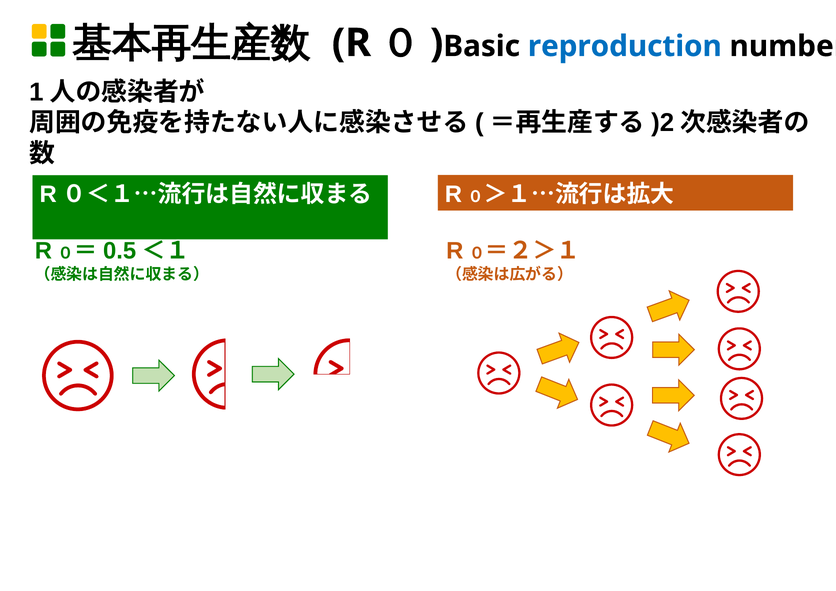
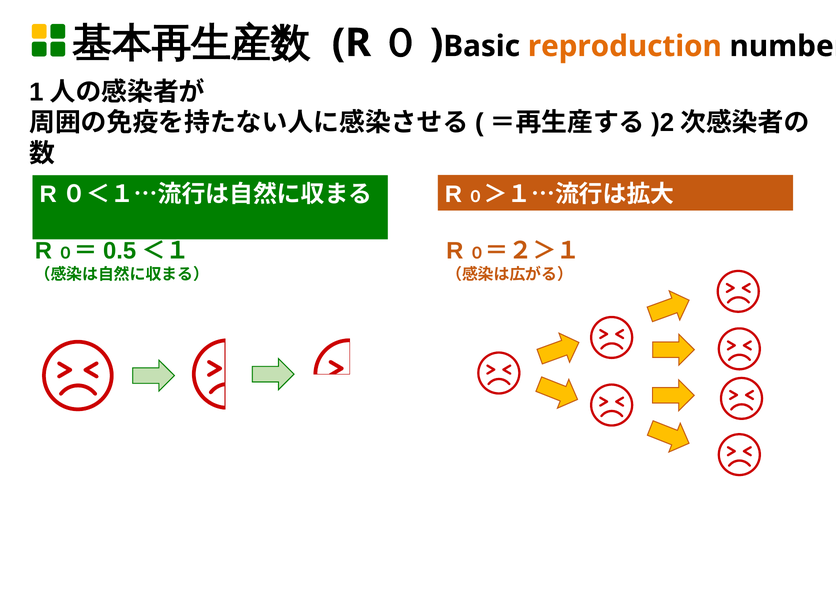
reproduction colour: blue -> orange
